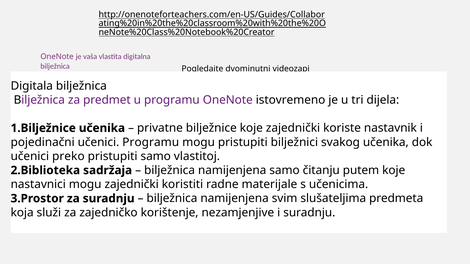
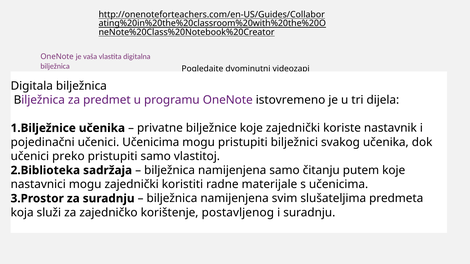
učenici Programu: Programu -> Učenicima
nezamjenjive: nezamjenjive -> postavljenog
